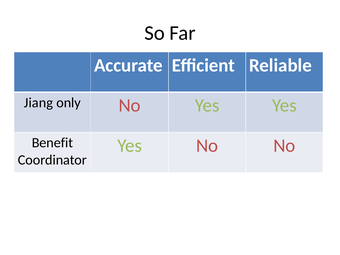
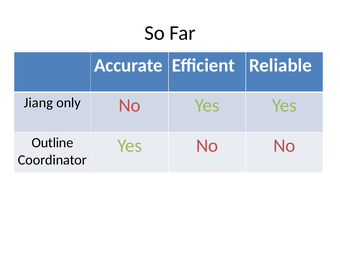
Benefit: Benefit -> Outline
